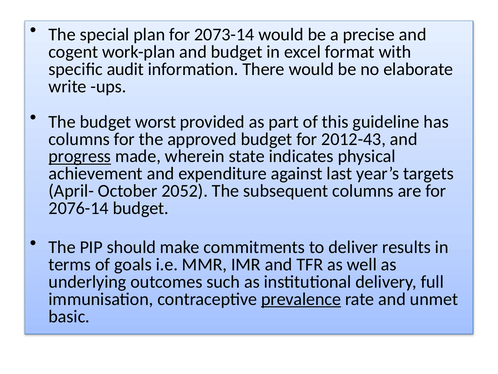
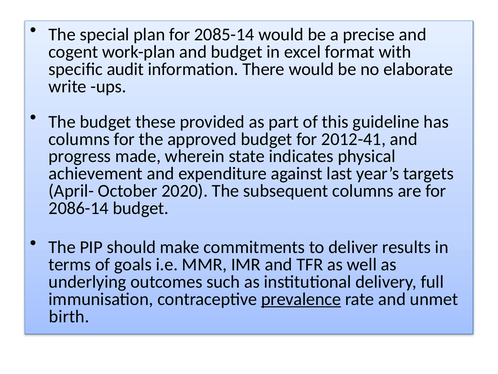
2073-14: 2073-14 -> 2085-14
worst: worst -> these
2012-43: 2012-43 -> 2012-41
progress underline: present -> none
2052: 2052 -> 2020
2076-14: 2076-14 -> 2086-14
basic: basic -> birth
